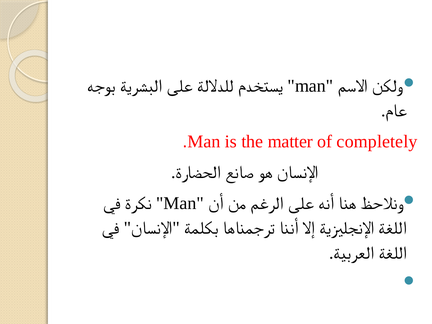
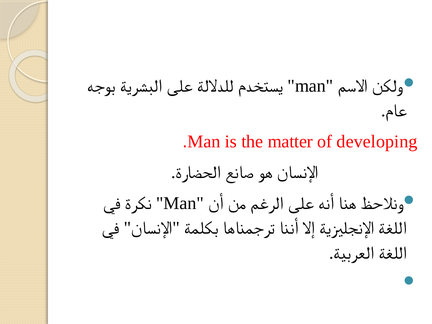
completely: completely -> developing
